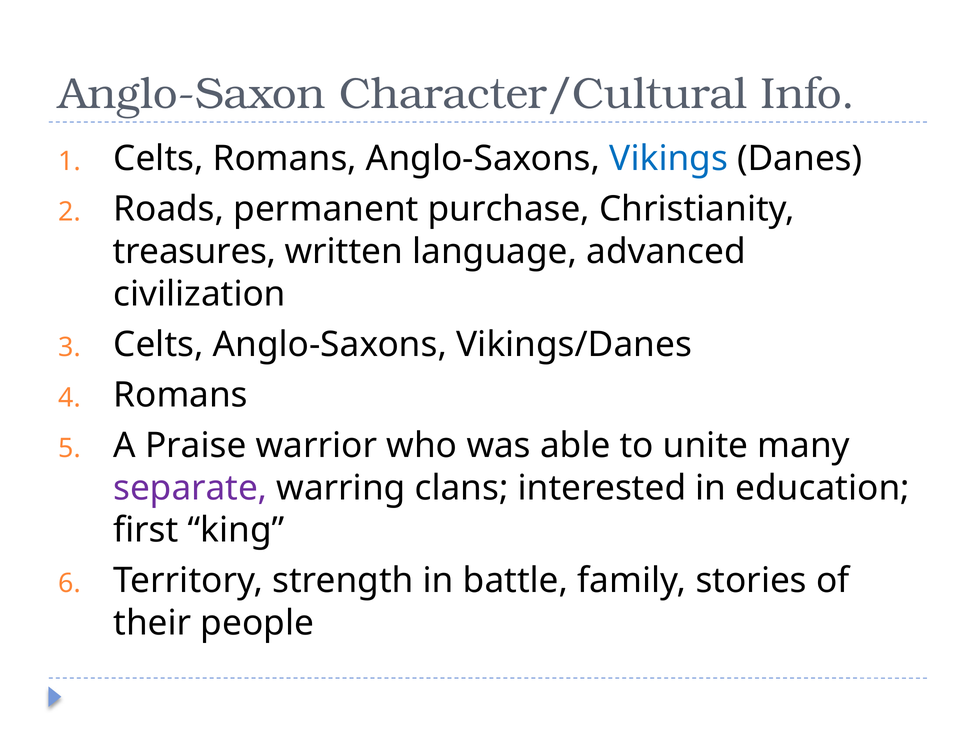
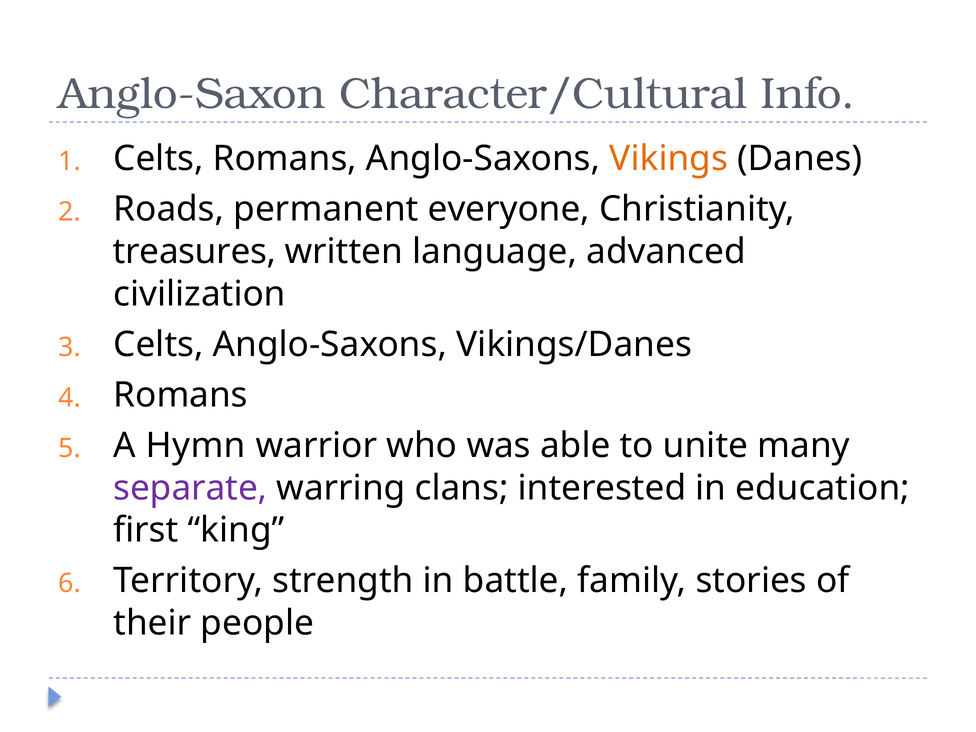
Vikings colour: blue -> orange
purchase: purchase -> everyone
Praise: Praise -> Hymn
